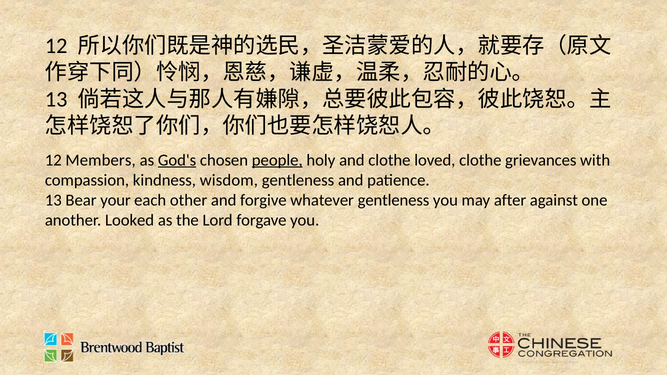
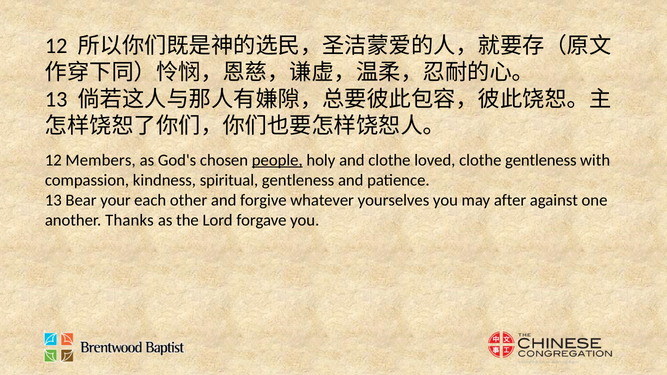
God's underline: present -> none
clothe grievances: grievances -> gentleness
wisdom: wisdom -> spiritual
whatever gentleness: gentleness -> yourselves
Looked: Looked -> Thanks
